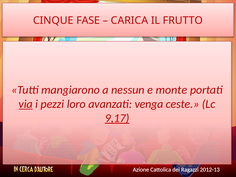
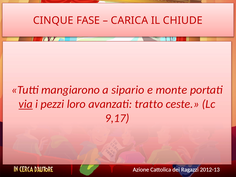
FRUTTO: FRUTTO -> CHIUDE
nessun: nessun -> sipario
venga: venga -> tratto
9,17 underline: present -> none
